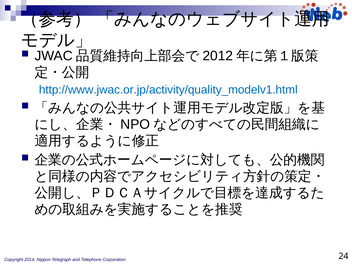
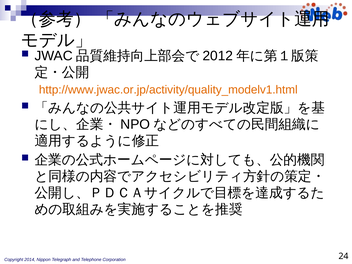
http://www.jwac.or.jp/activity/quality_modelv1.html colour: blue -> orange
